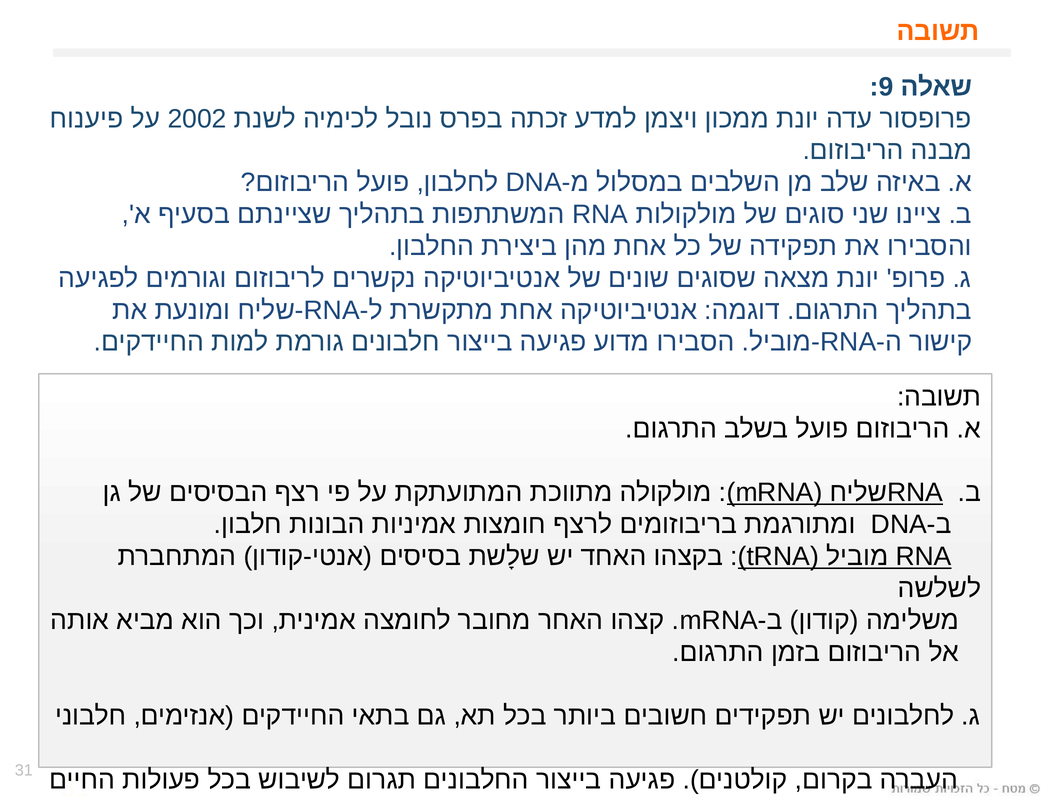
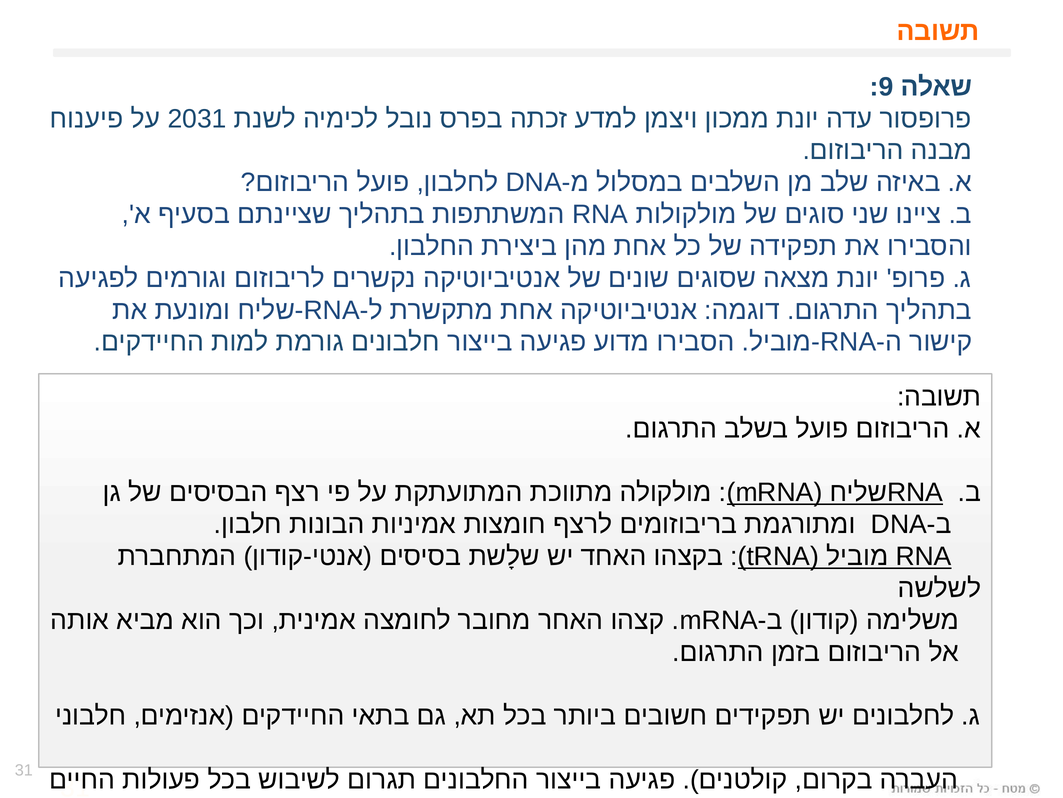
2002: 2002 -> 2031
